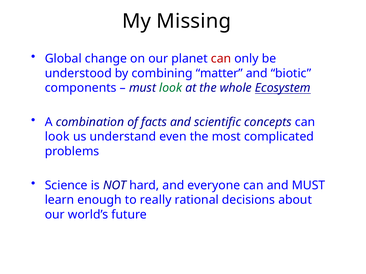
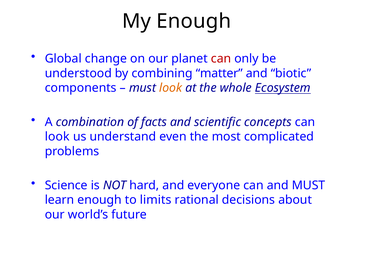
My Missing: Missing -> Enough
look at (171, 88) colour: green -> orange
really: really -> limits
